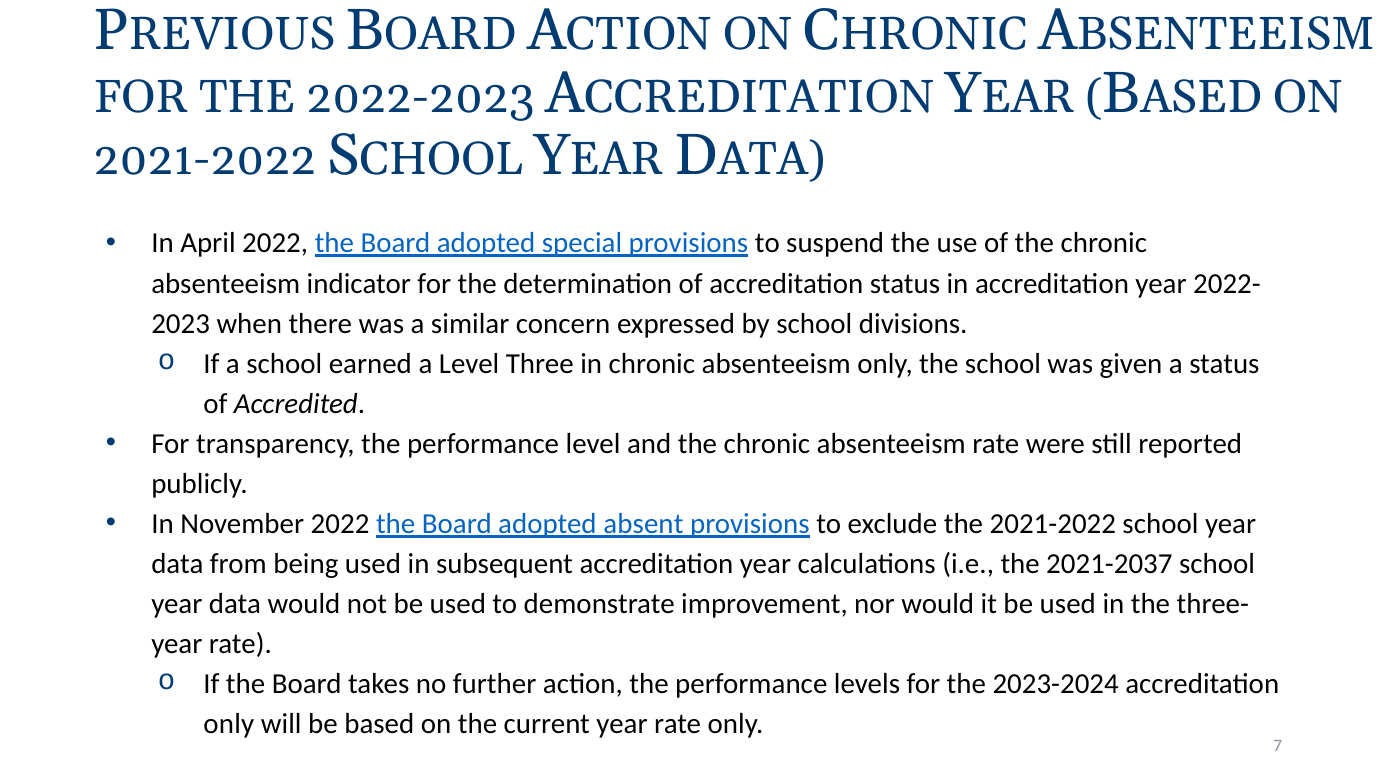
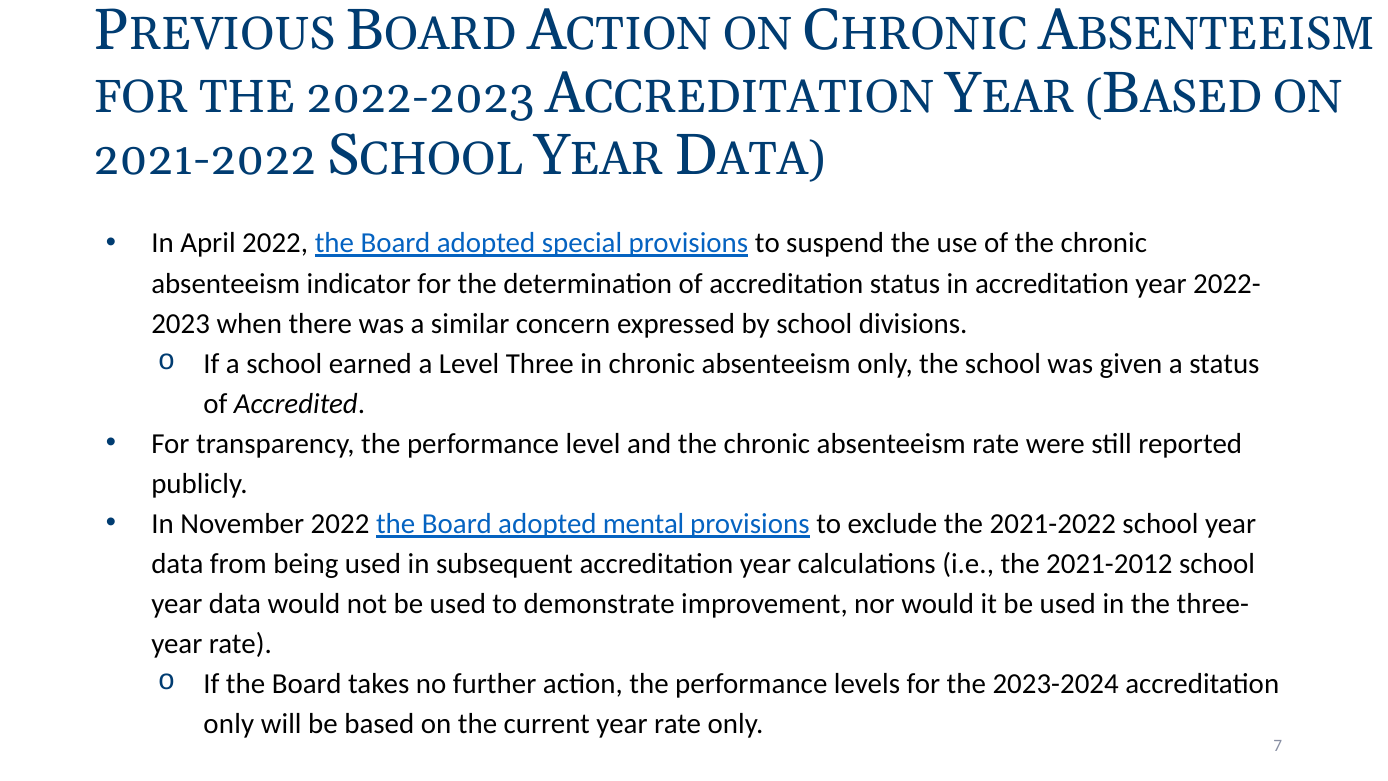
absent: absent -> mental
2021-2037: 2021-2037 -> 2021-2012
